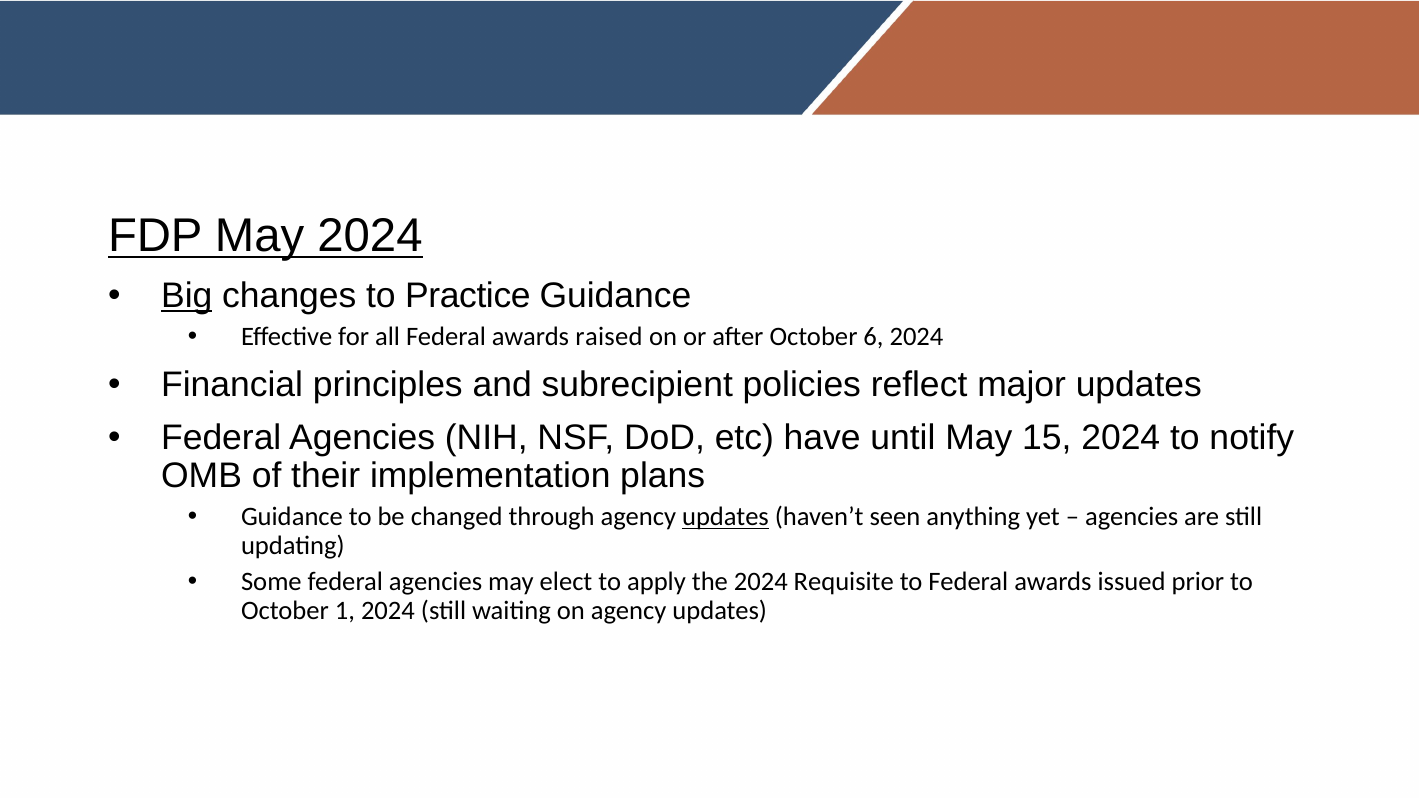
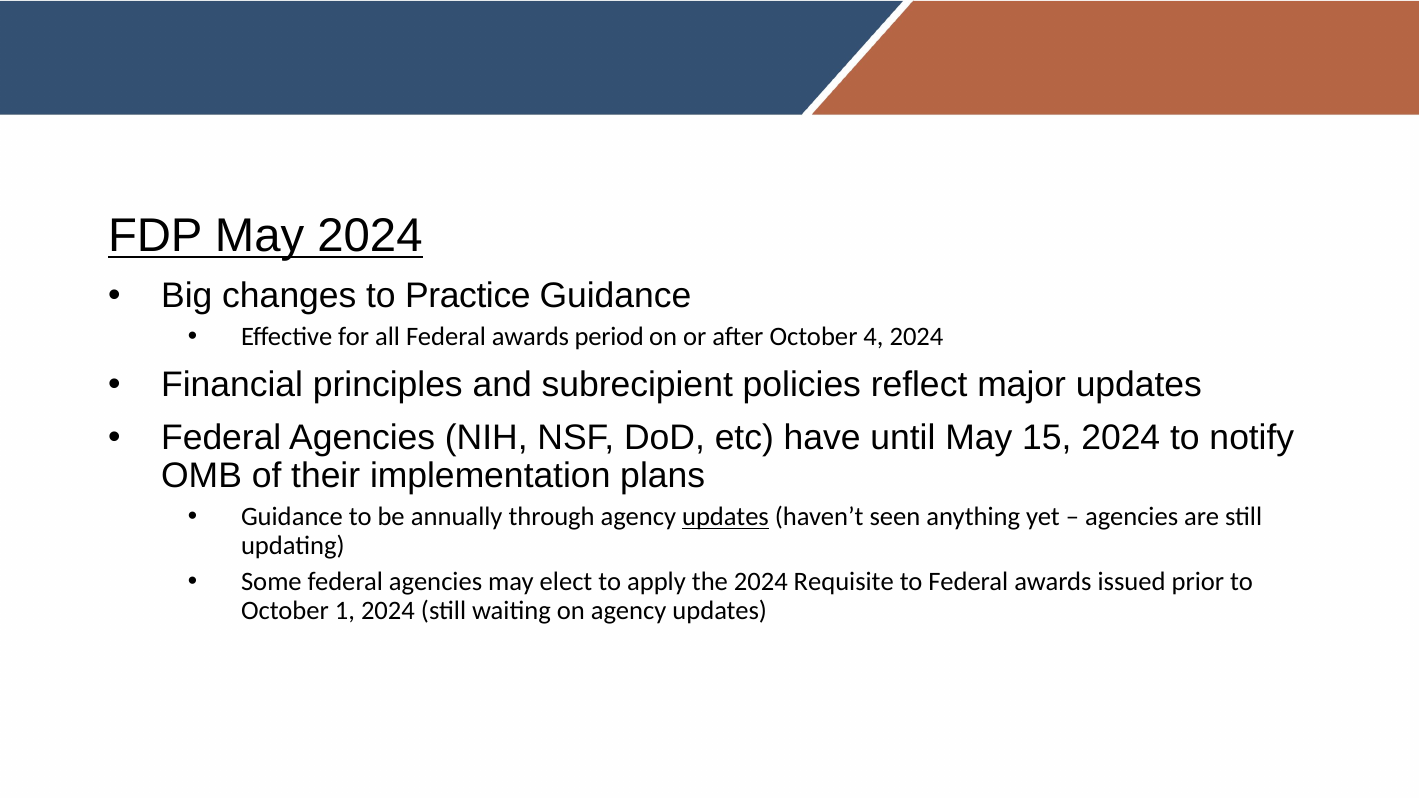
Big underline: present -> none
raised: raised -> period
6: 6 -> 4
changed: changed -> annually
